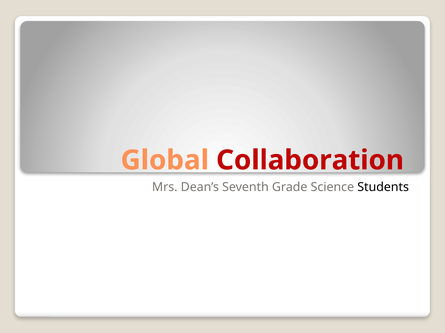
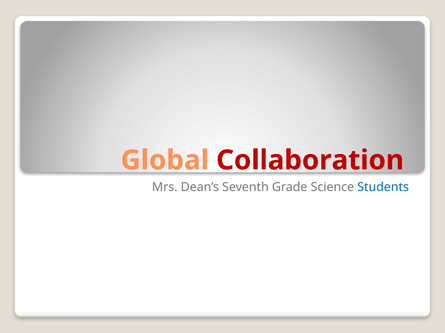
Students colour: black -> blue
